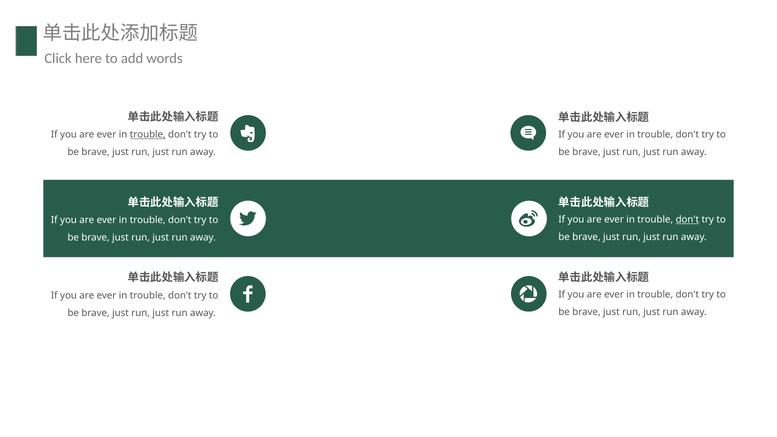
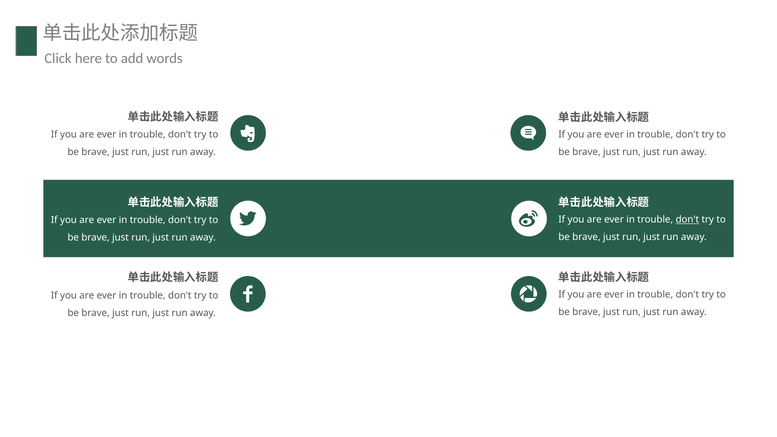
trouble at (148, 135) underline: present -> none
